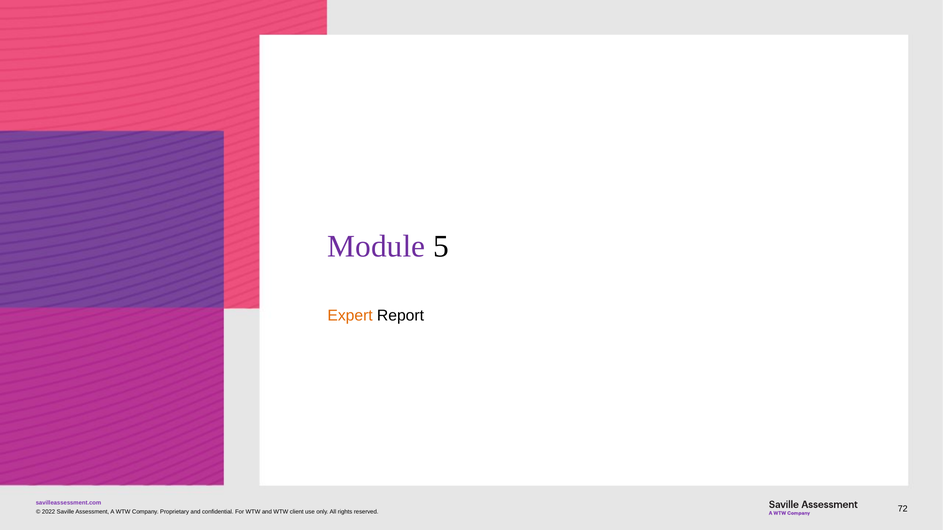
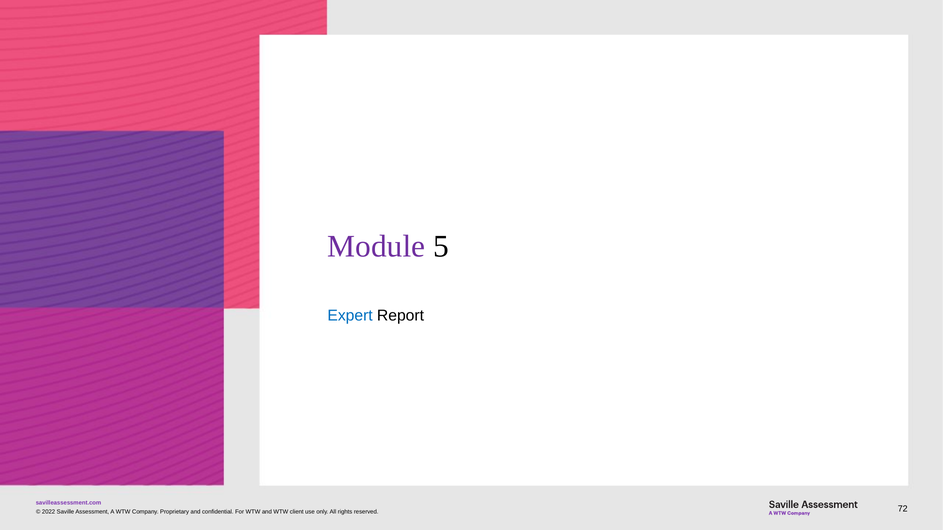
Expert colour: orange -> blue
